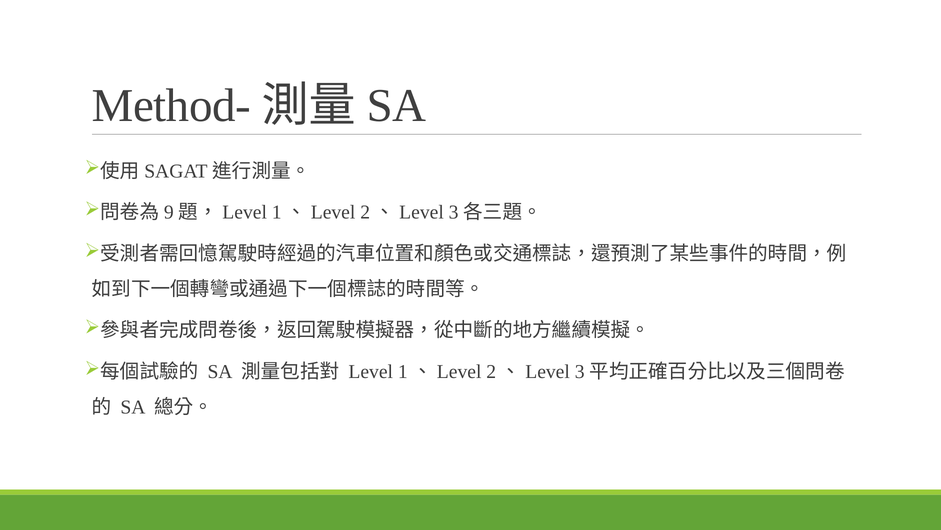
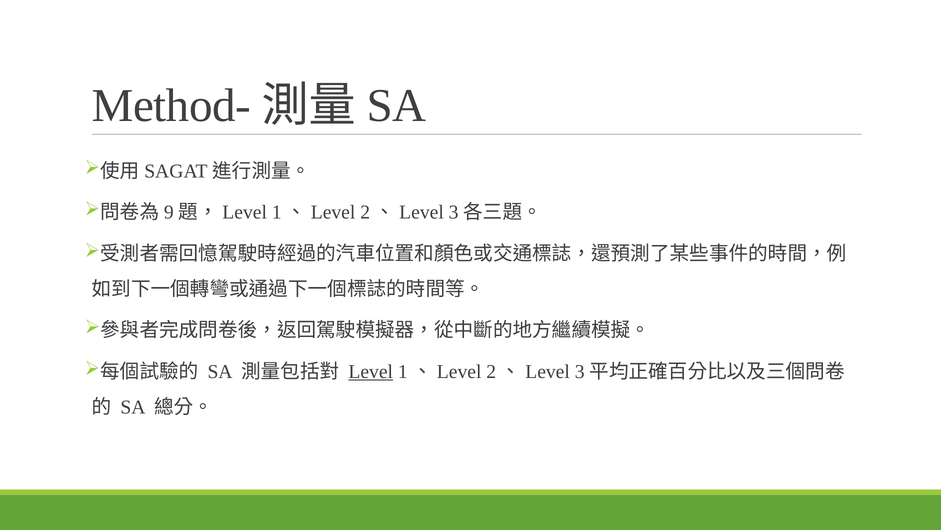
Level underline: none -> present
